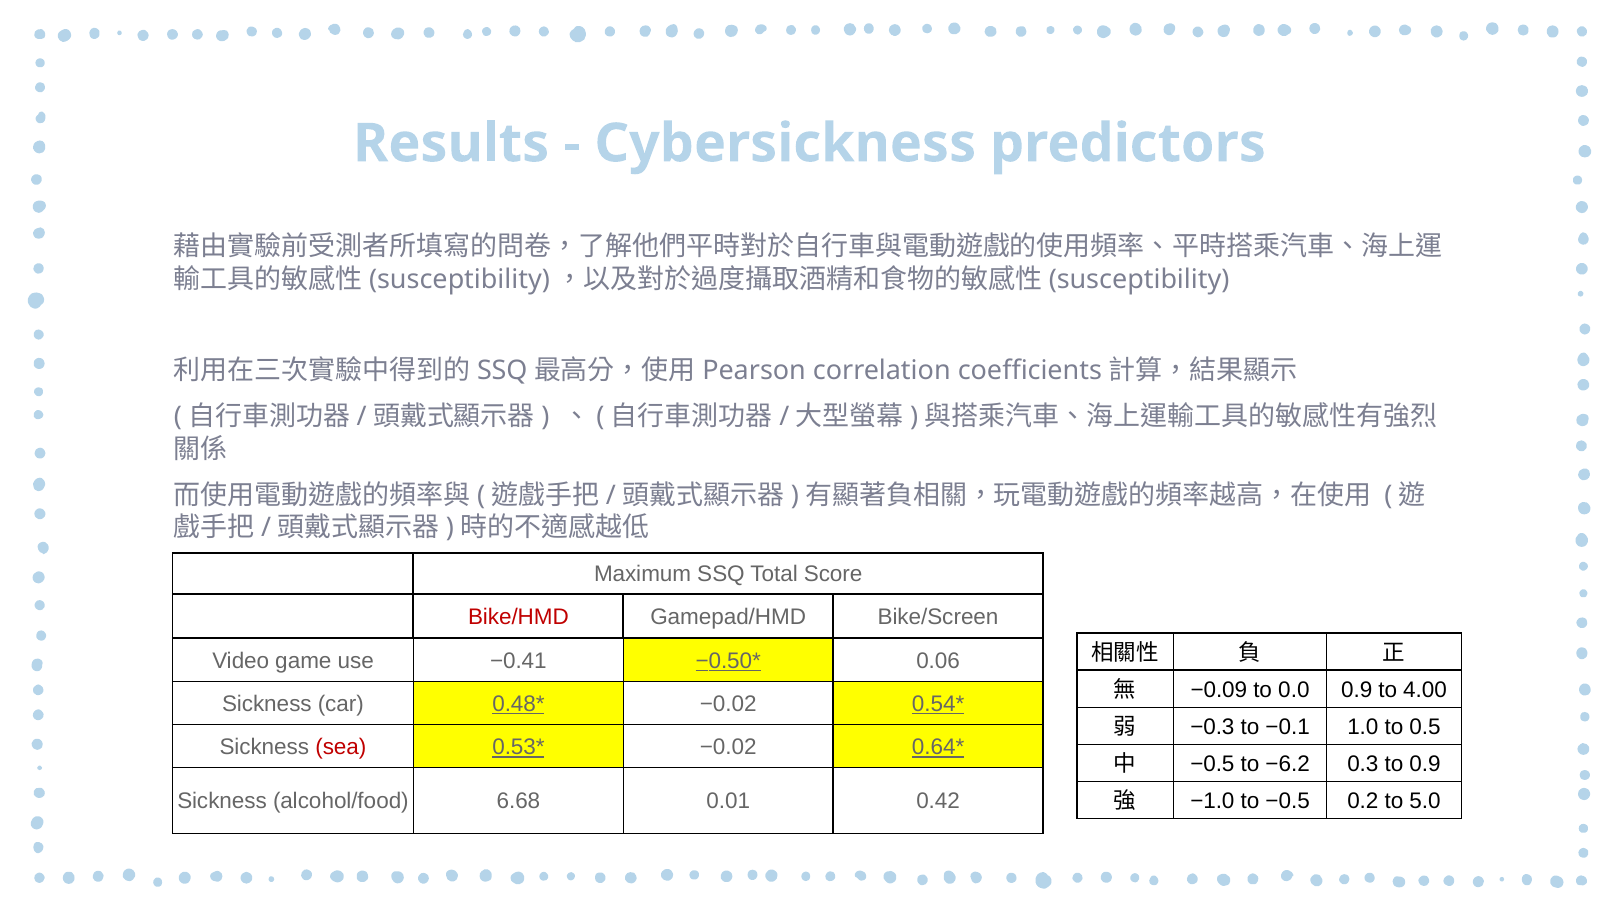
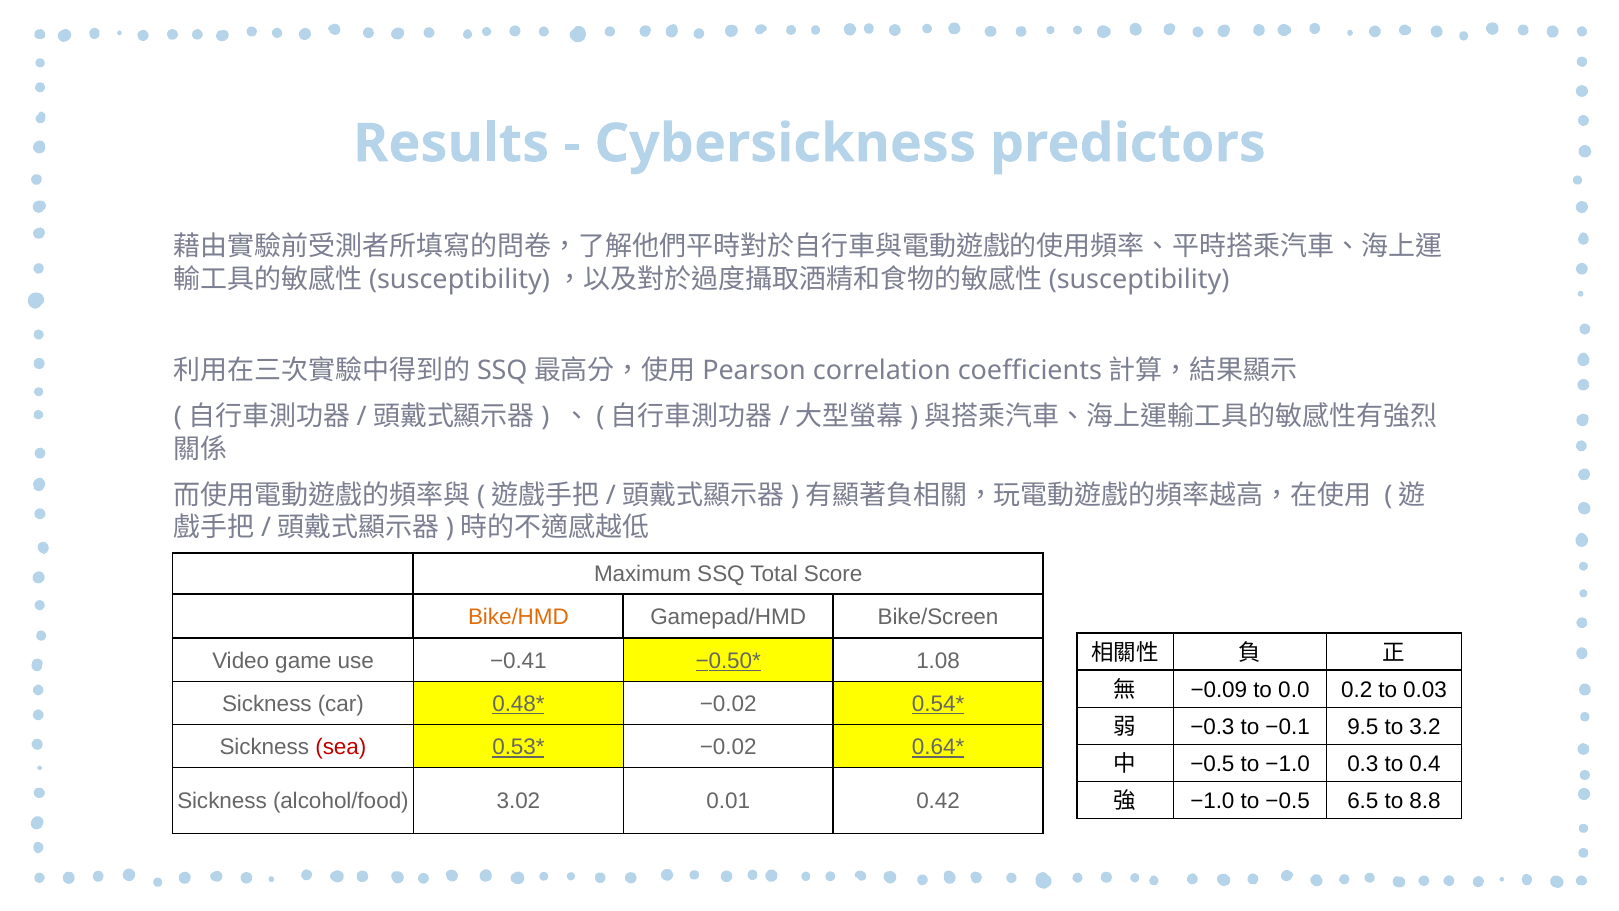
Bike/HMD colour: red -> orange
0.06: 0.06 -> 1.08
0.0 0.9: 0.9 -> 0.2
4.00: 4.00 -> 0.03
1.0: 1.0 -> 9.5
0.5: 0.5 -> 3.2
to −6.2: −6.2 -> −1.0
to 0.9: 0.9 -> 0.4
6.68: 6.68 -> 3.02
0.2: 0.2 -> 6.5
5.0: 5.0 -> 8.8
